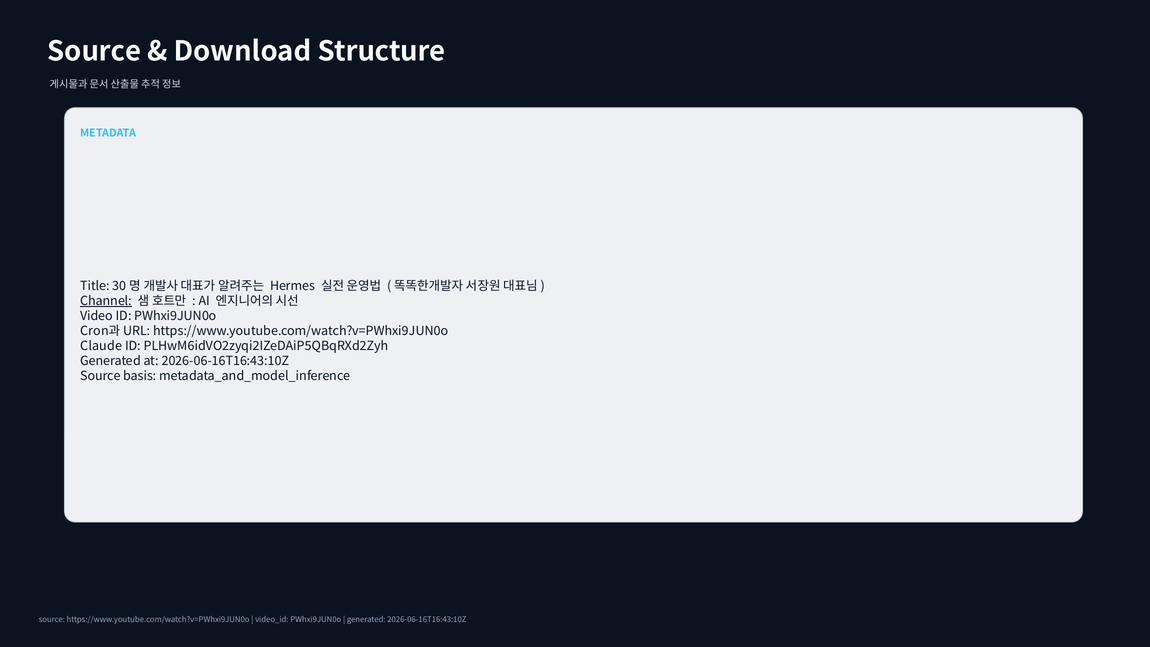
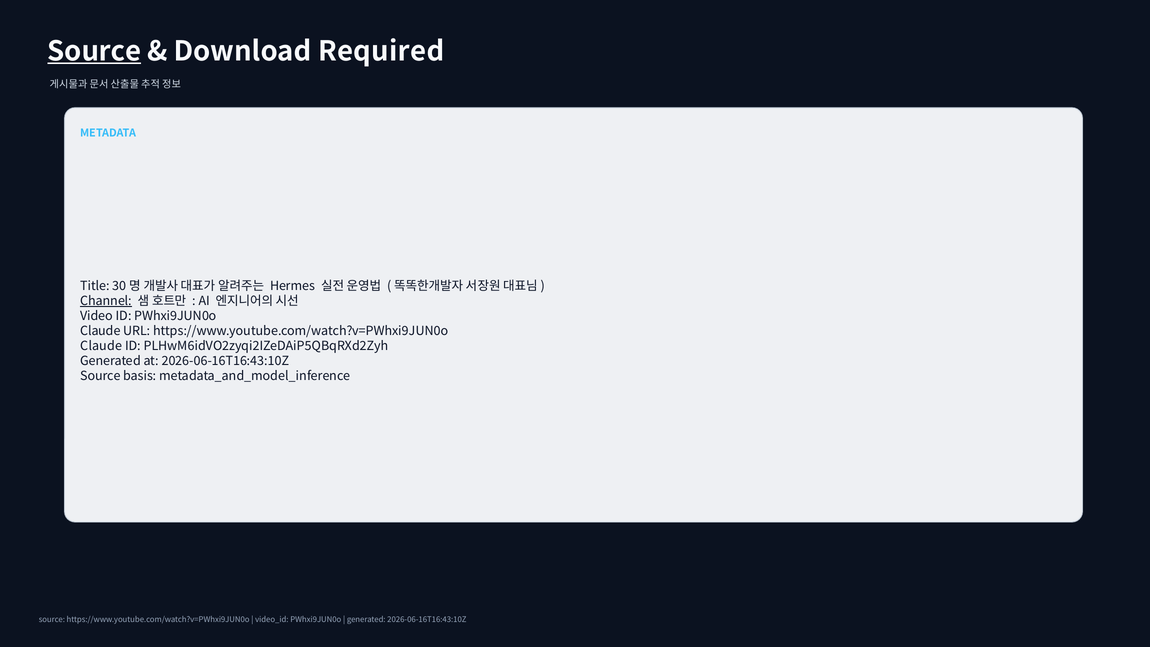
Source at (94, 52) underline: none -> present
Structure: Structure -> Required
Cron과 at (100, 331): Cron과 -> Claude
